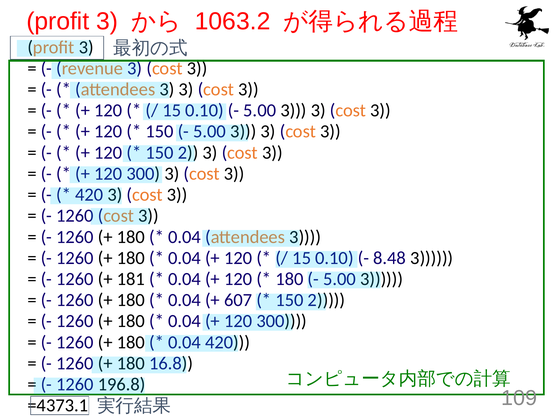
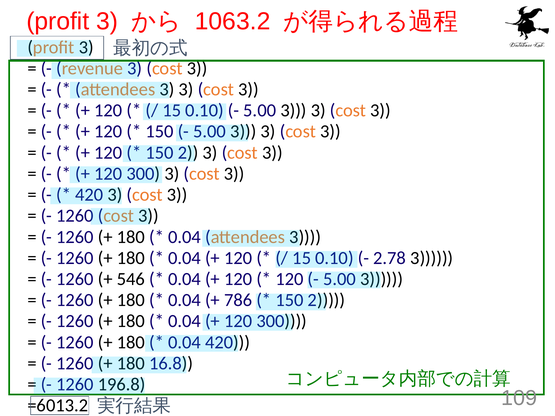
8.48: 8.48 -> 2.78
181: 181 -> 546
180 at (289, 279): 180 -> 120
607: 607 -> 786
=4373.1: =4373.1 -> =6013.2
